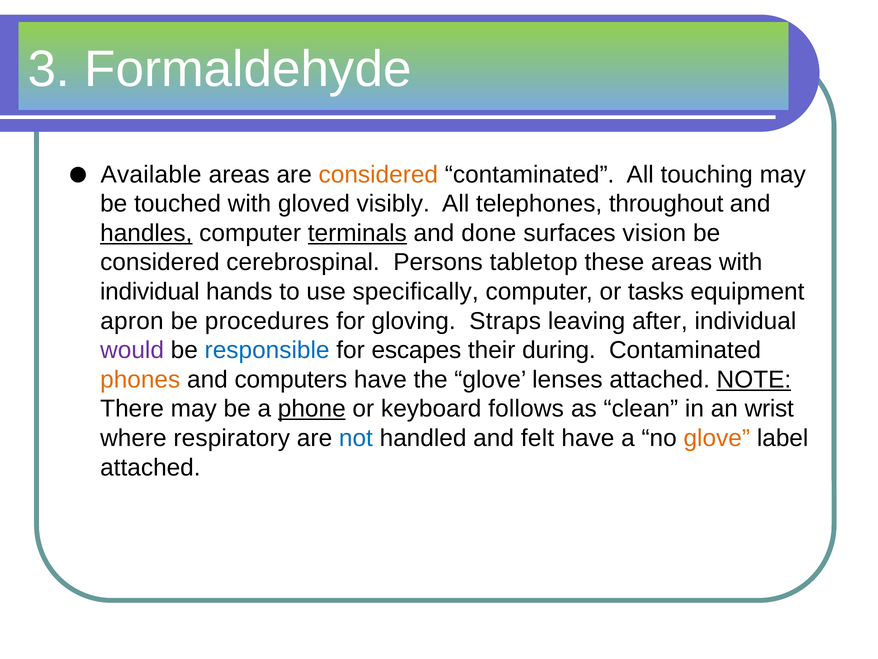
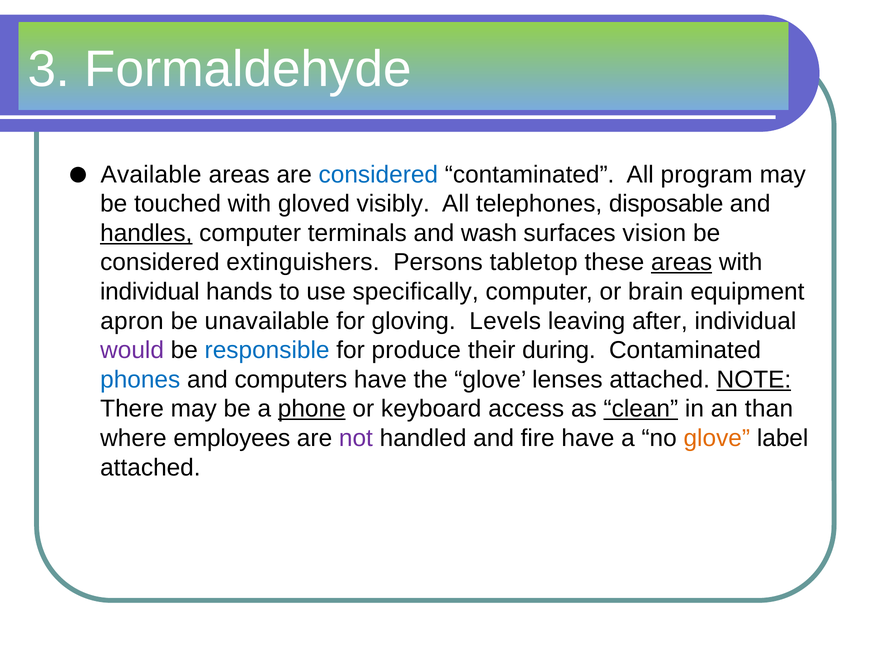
considered at (378, 174) colour: orange -> blue
touching: touching -> program
throughout: throughout -> disposable
terminals underline: present -> none
done: done -> wash
cerebrospinal: cerebrospinal -> extinguishers
areas at (682, 262) underline: none -> present
tasks: tasks -> brain
procedures: procedures -> unavailable
Straps: Straps -> Levels
escapes: escapes -> produce
phones colour: orange -> blue
follows: follows -> access
clean underline: none -> present
wrist: wrist -> than
respiratory: respiratory -> employees
not colour: blue -> purple
felt: felt -> fire
